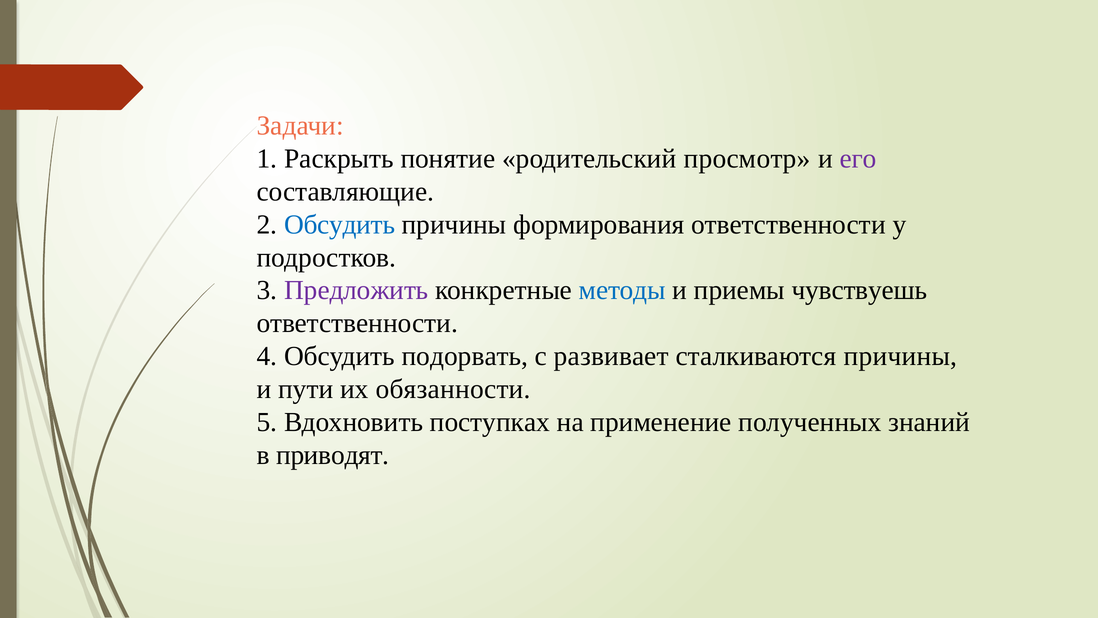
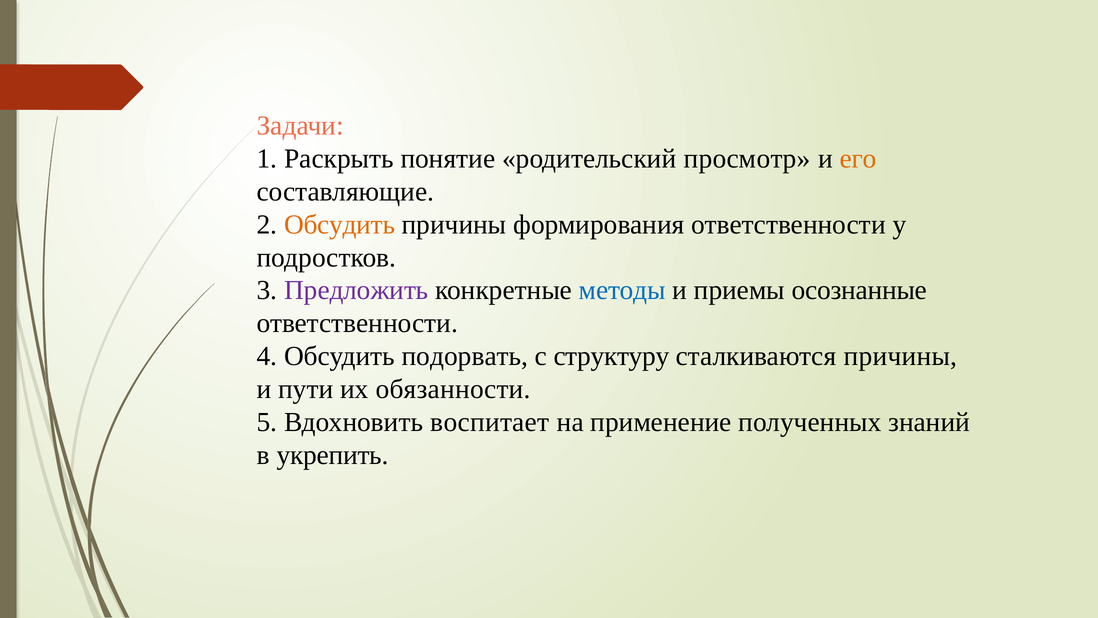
его colour: purple -> orange
Обсудить at (340, 224) colour: blue -> orange
чувствуешь: чувствуешь -> осознанные
развивает: развивает -> структуру
поступках: поступках -> воспитает
приводят: приводят -> укрепить
